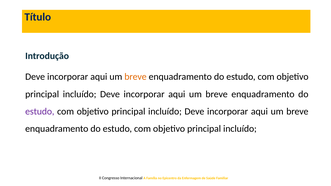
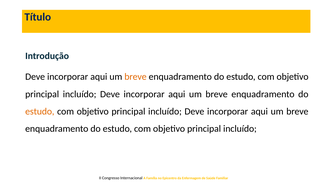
estudo at (40, 112) colour: purple -> orange
